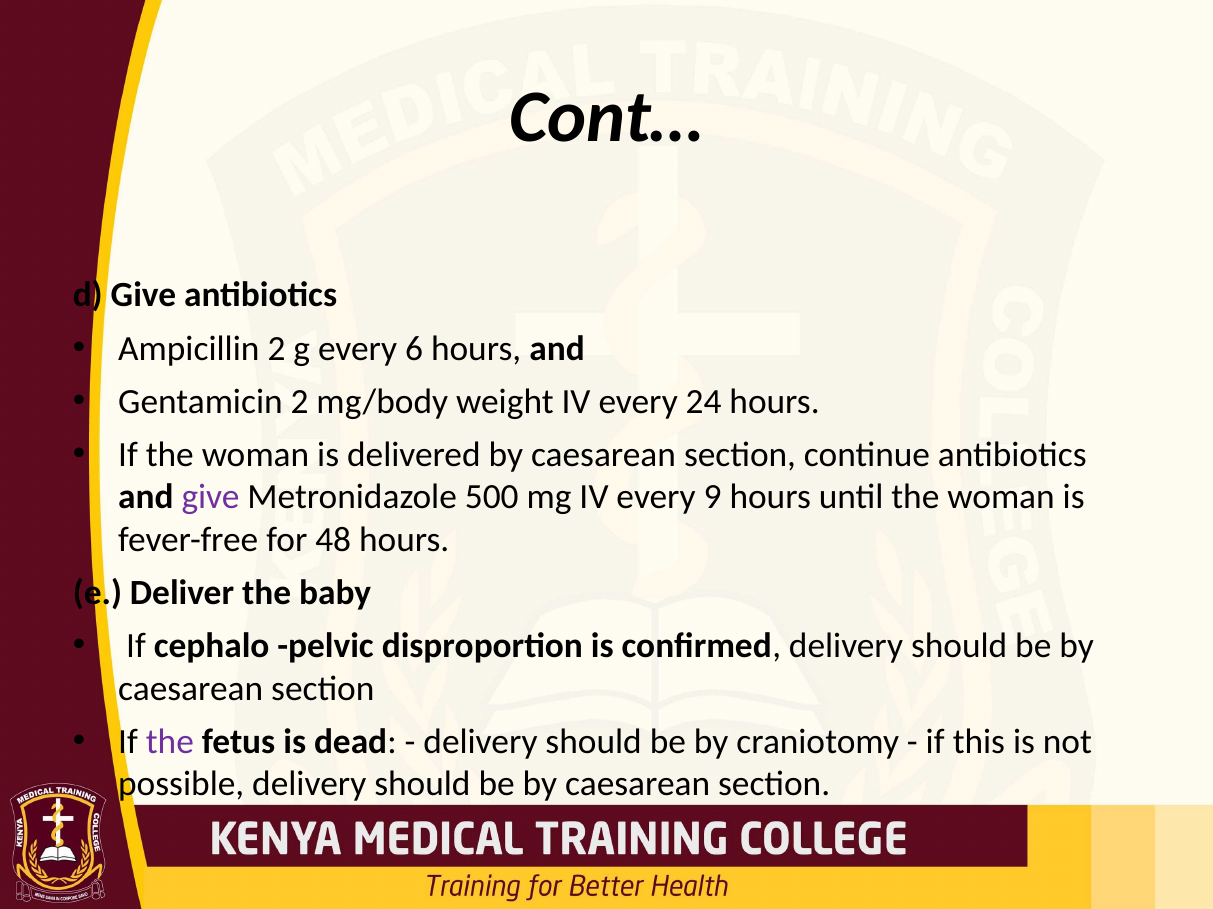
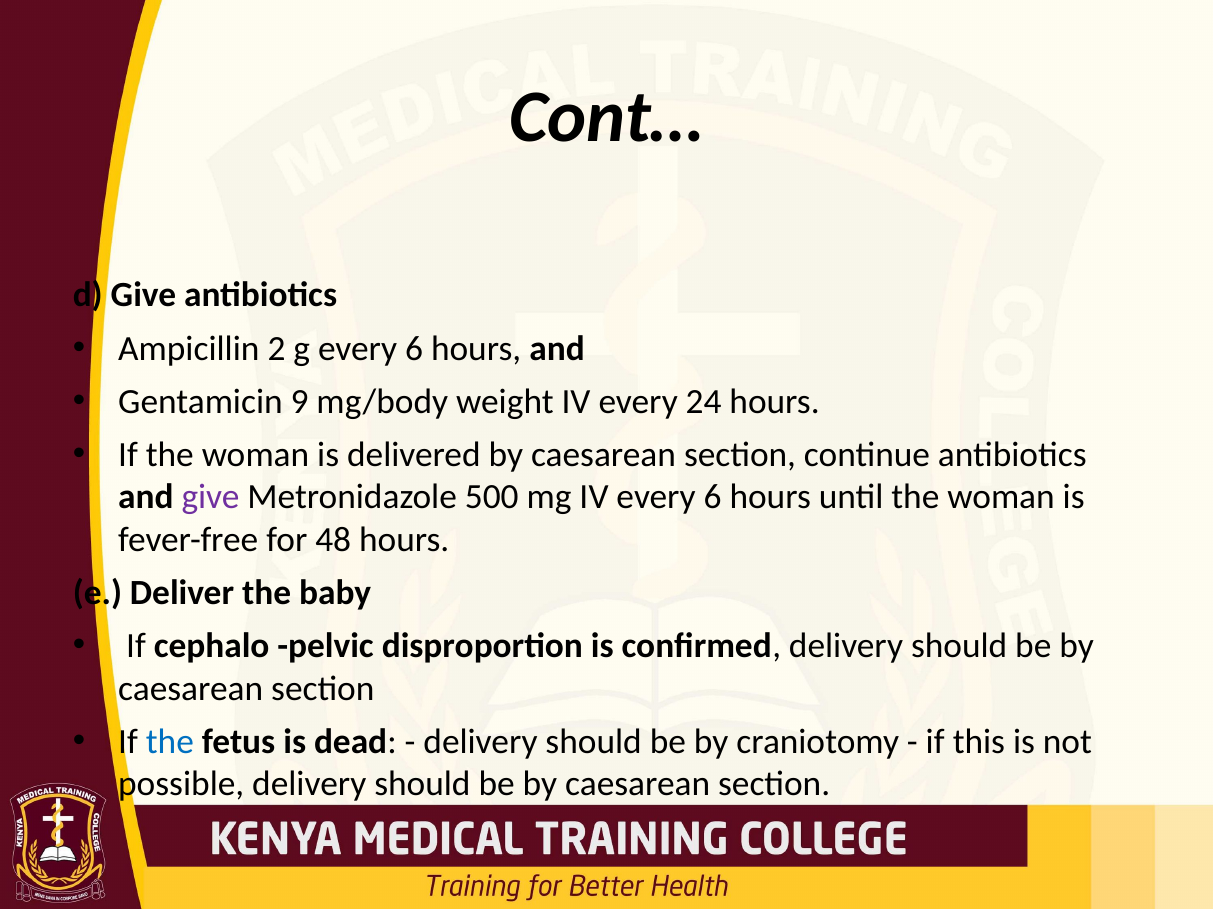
Gentamicin 2: 2 -> 9
IV every 9: 9 -> 6
the at (170, 742) colour: purple -> blue
